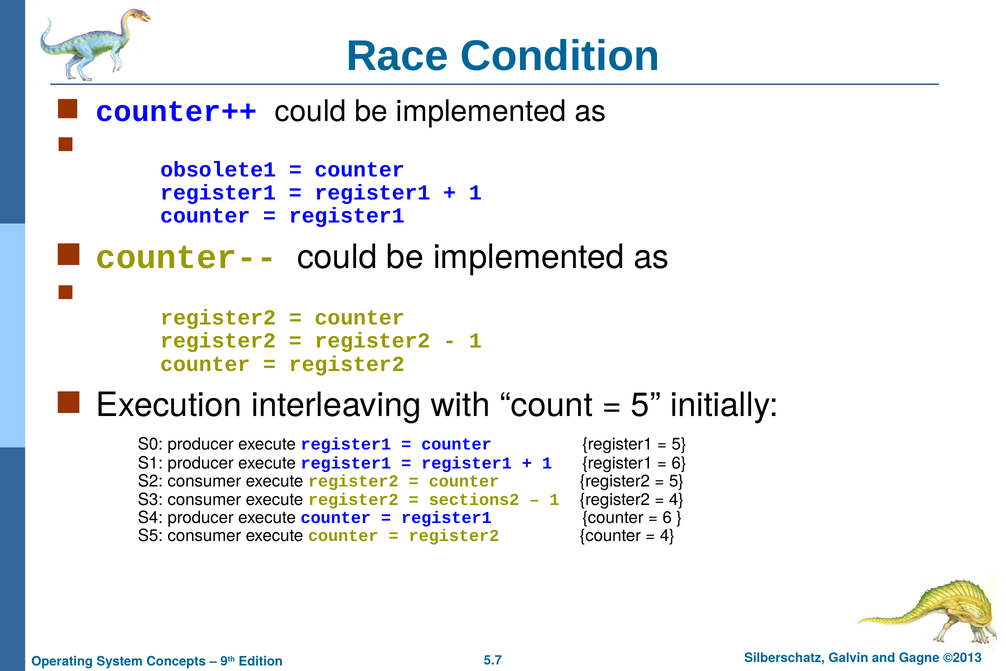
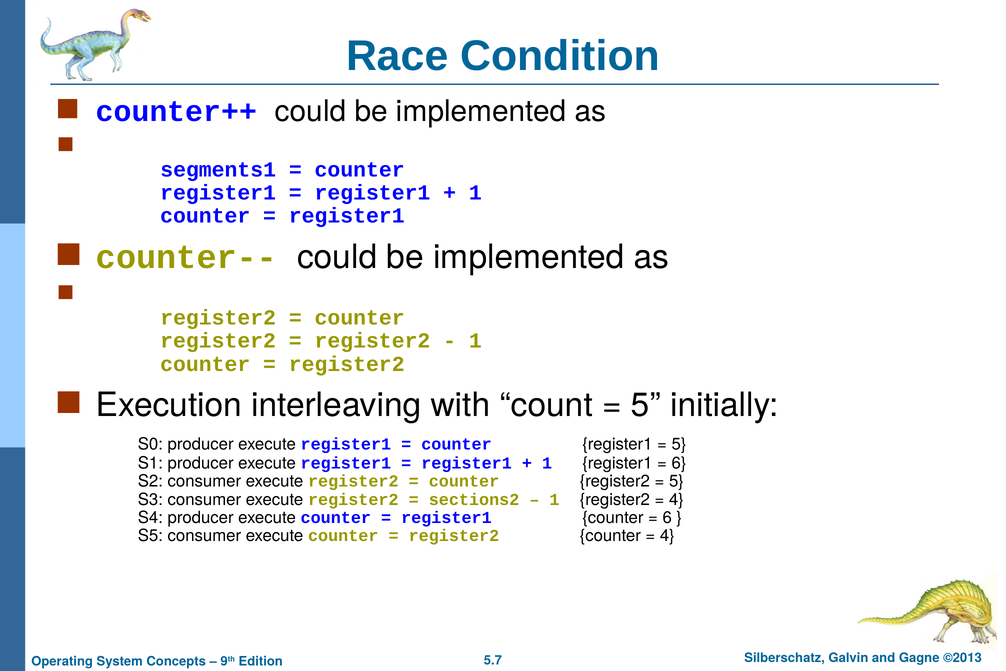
obsolete1: obsolete1 -> segments1
